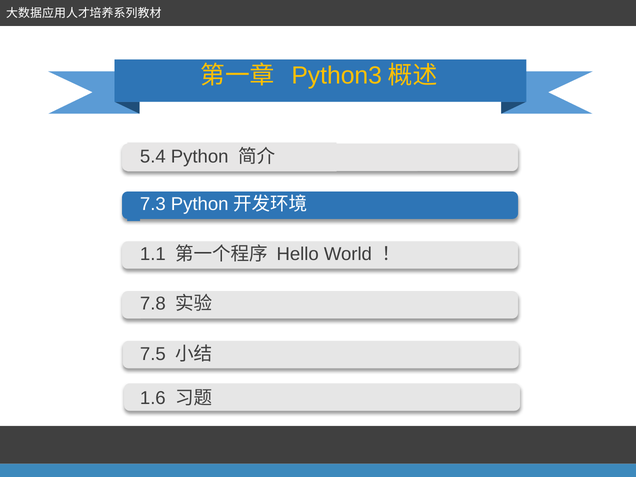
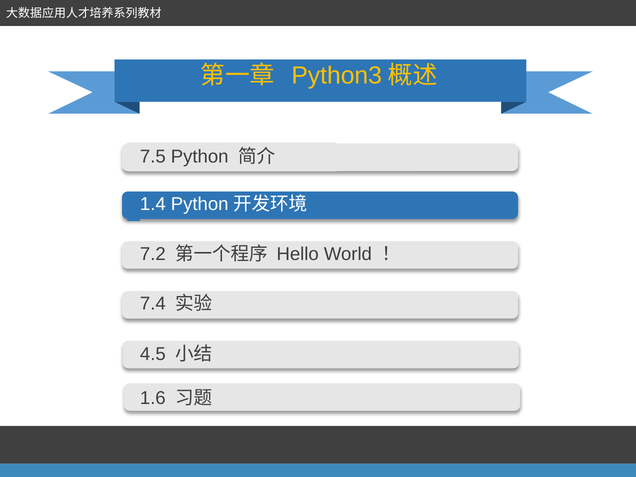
5.4: 5.4 -> 7.5
7.3: 7.3 -> 1.4
1.1: 1.1 -> 7.2
7.8: 7.8 -> 7.4
7.5: 7.5 -> 4.5
